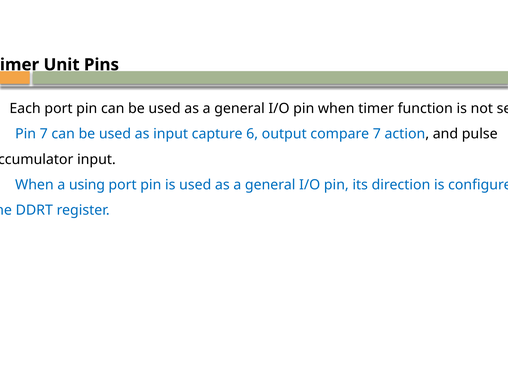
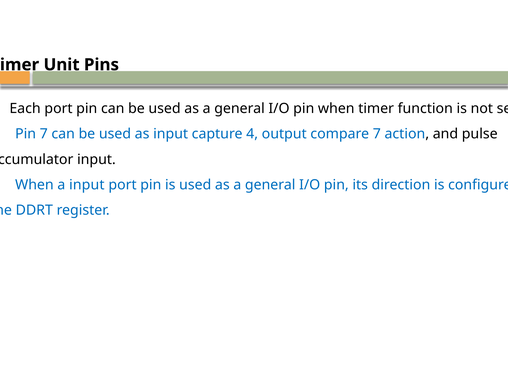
6: 6 -> 4
a using: using -> input
